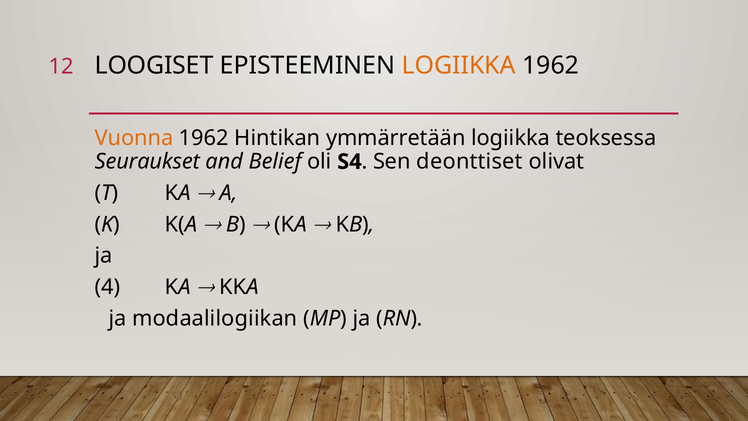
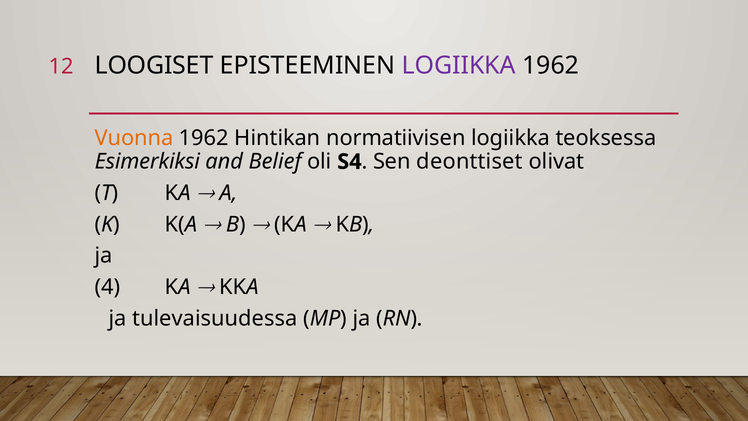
LOGIIKKA at (459, 65) colour: orange -> purple
ymmärretään: ymmärretään -> normatiivisen
Seuraukset: Seuraukset -> Esimerkiksi
modaalilogiikan: modaalilogiikan -> tulevaisuudessa
